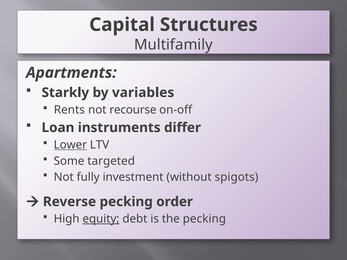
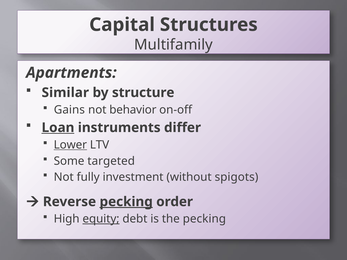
Starkly: Starkly -> Similar
variables: variables -> structure
Rents: Rents -> Gains
recourse: recourse -> behavior
Loan underline: none -> present
pecking at (126, 202) underline: none -> present
